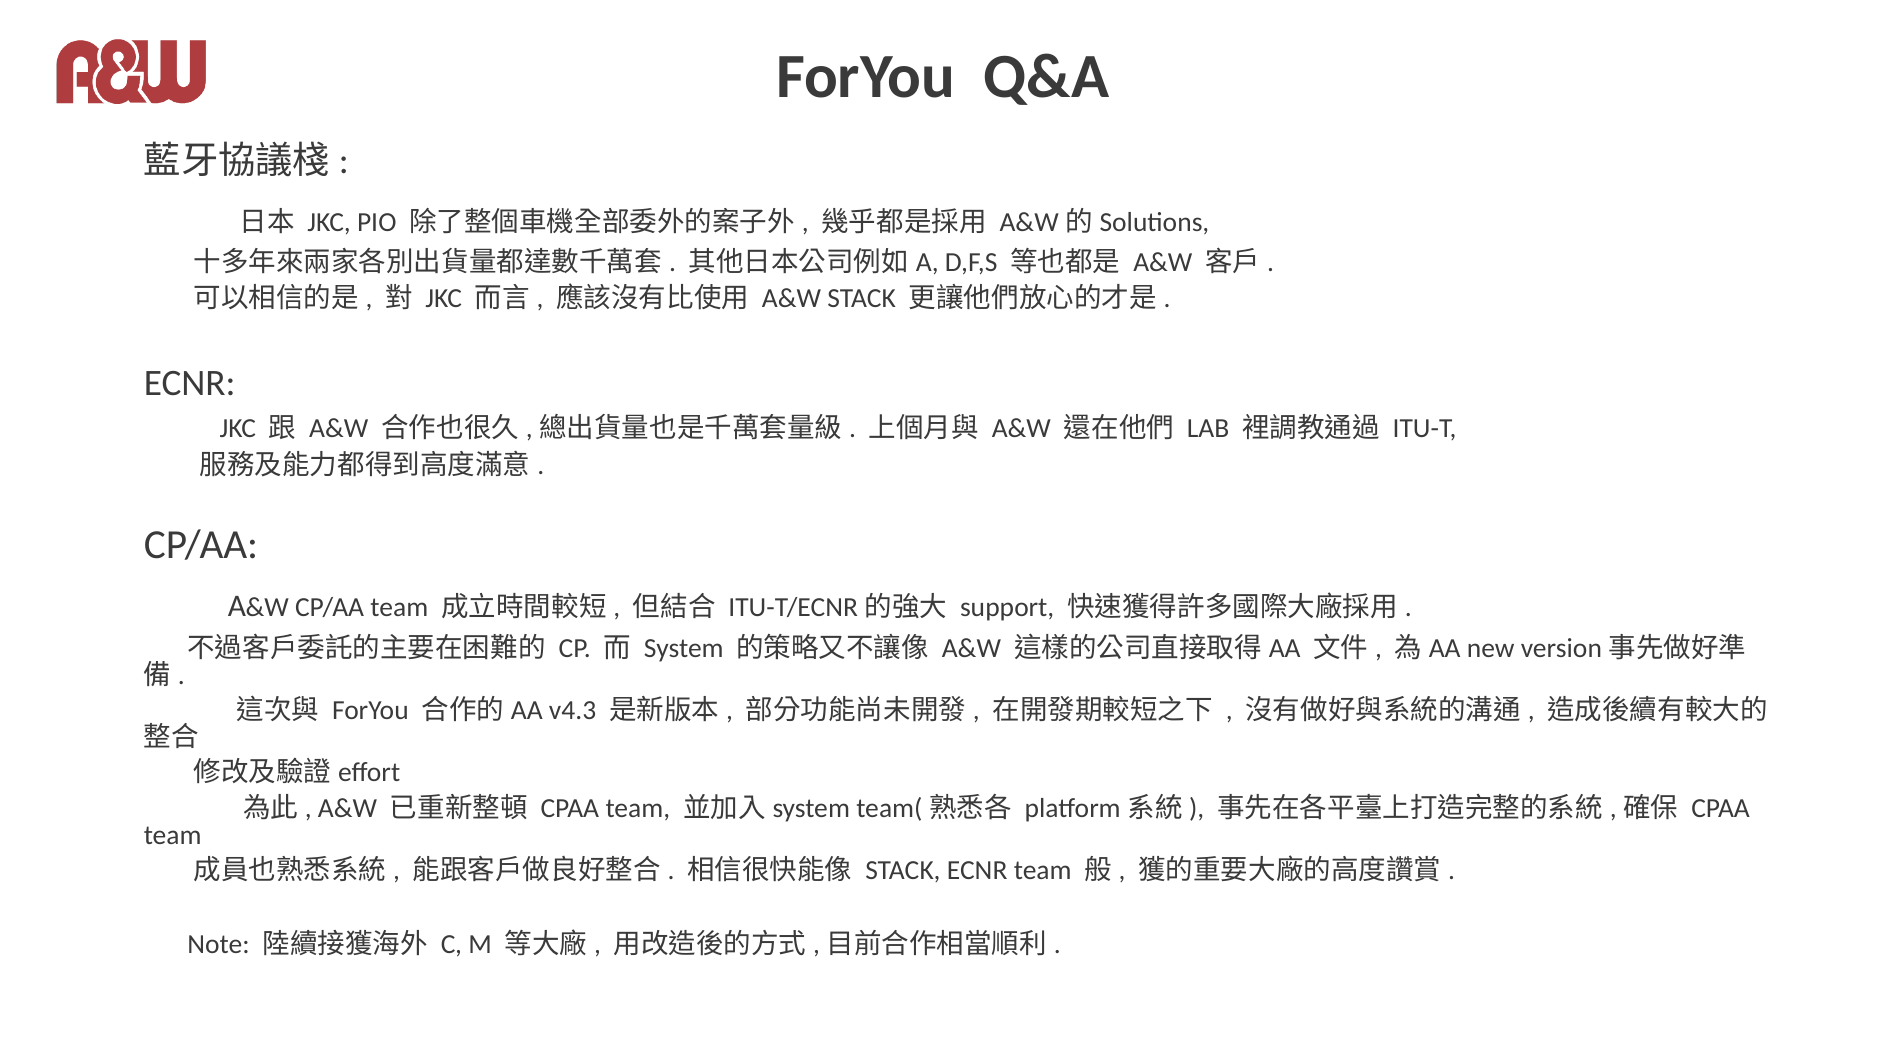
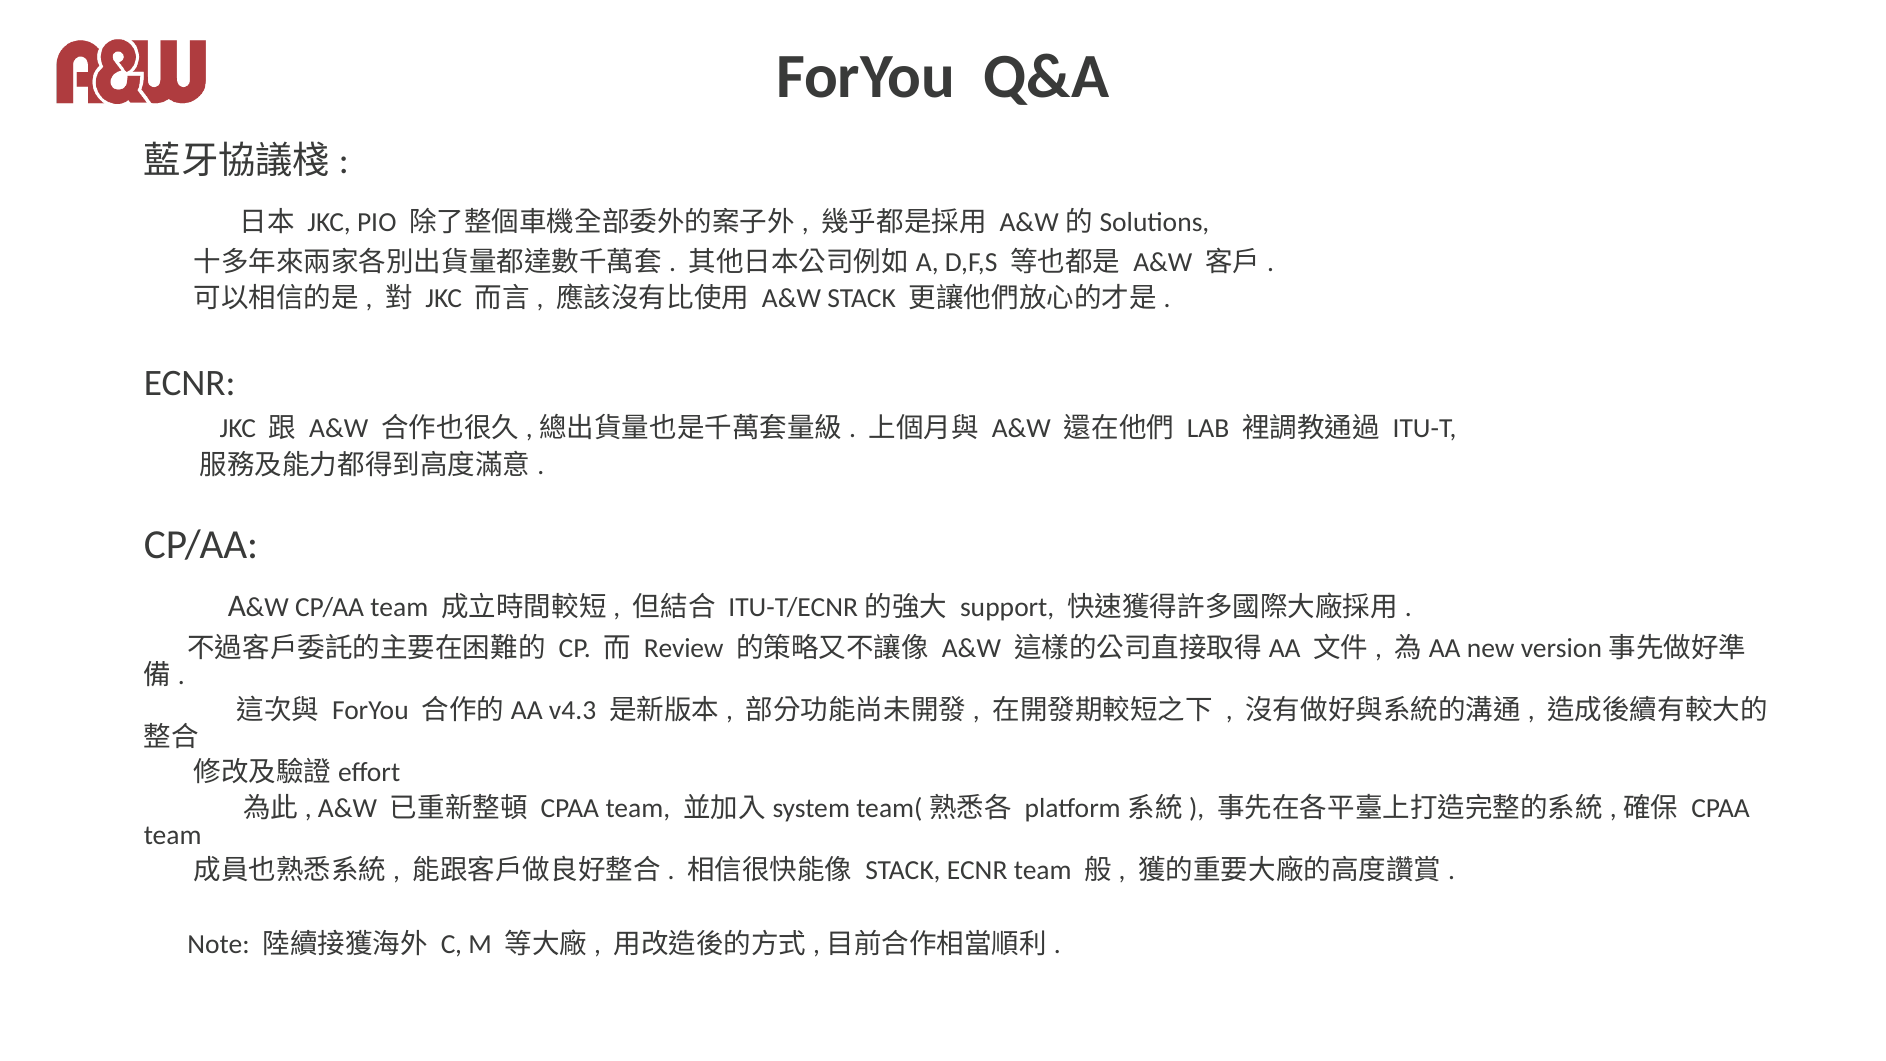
System: System -> Review
